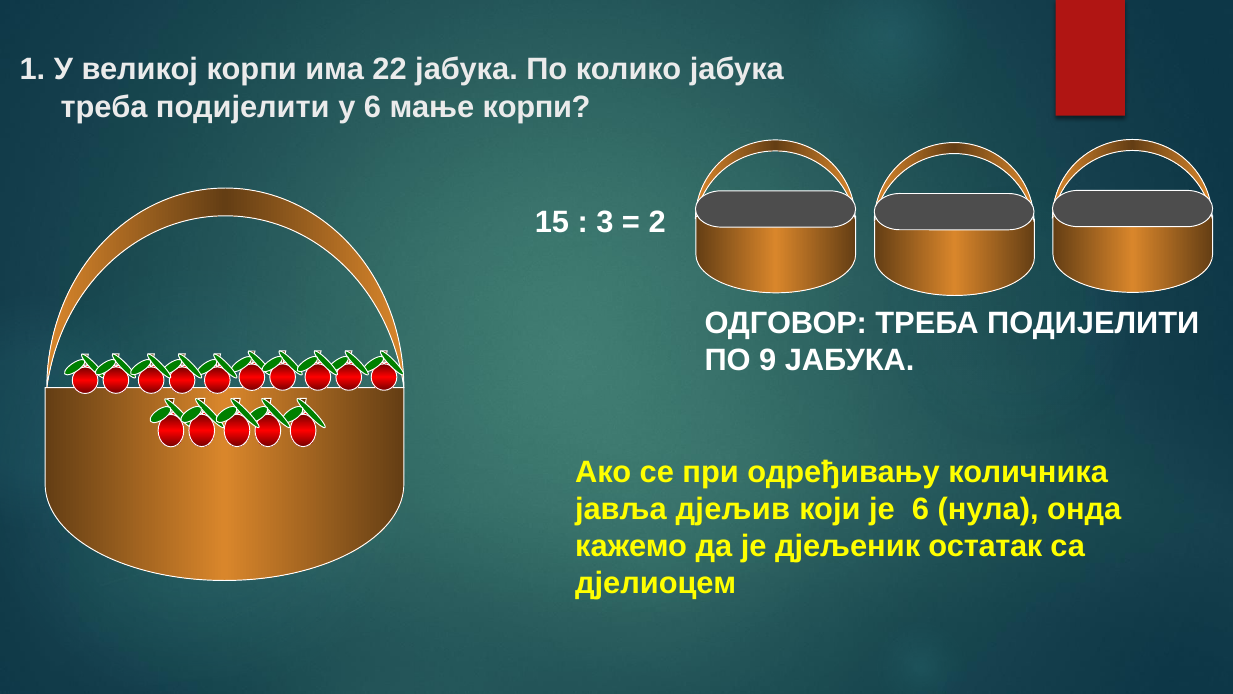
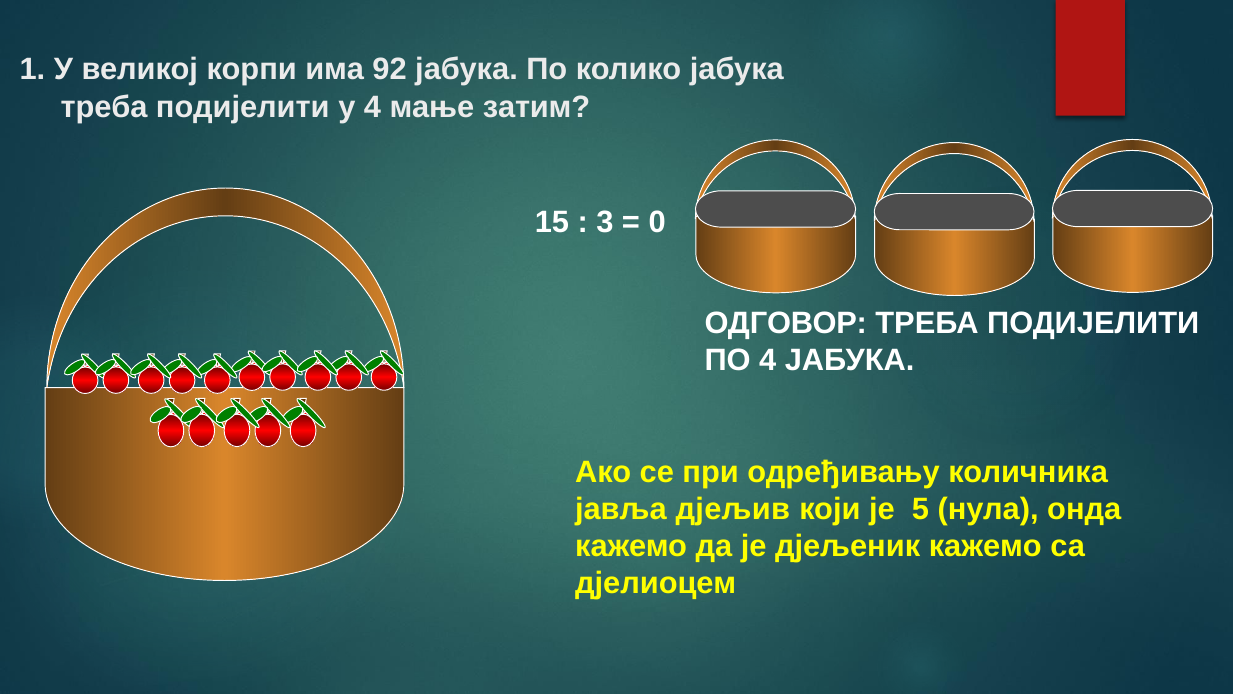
22: 22 -> 92
у 6: 6 -> 4
мање корпи: корпи -> затим
2: 2 -> 0
ПО 9: 9 -> 4
је 6: 6 -> 5
дјељеник остатак: остатак -> кажемо
